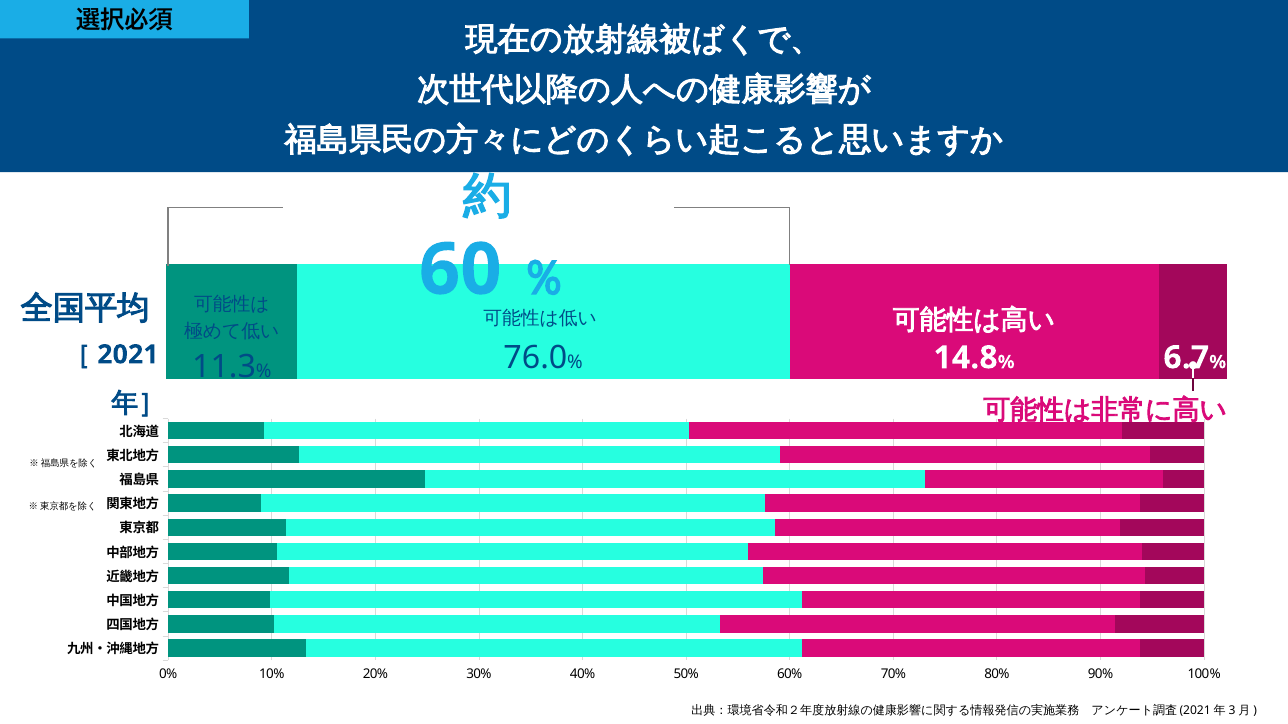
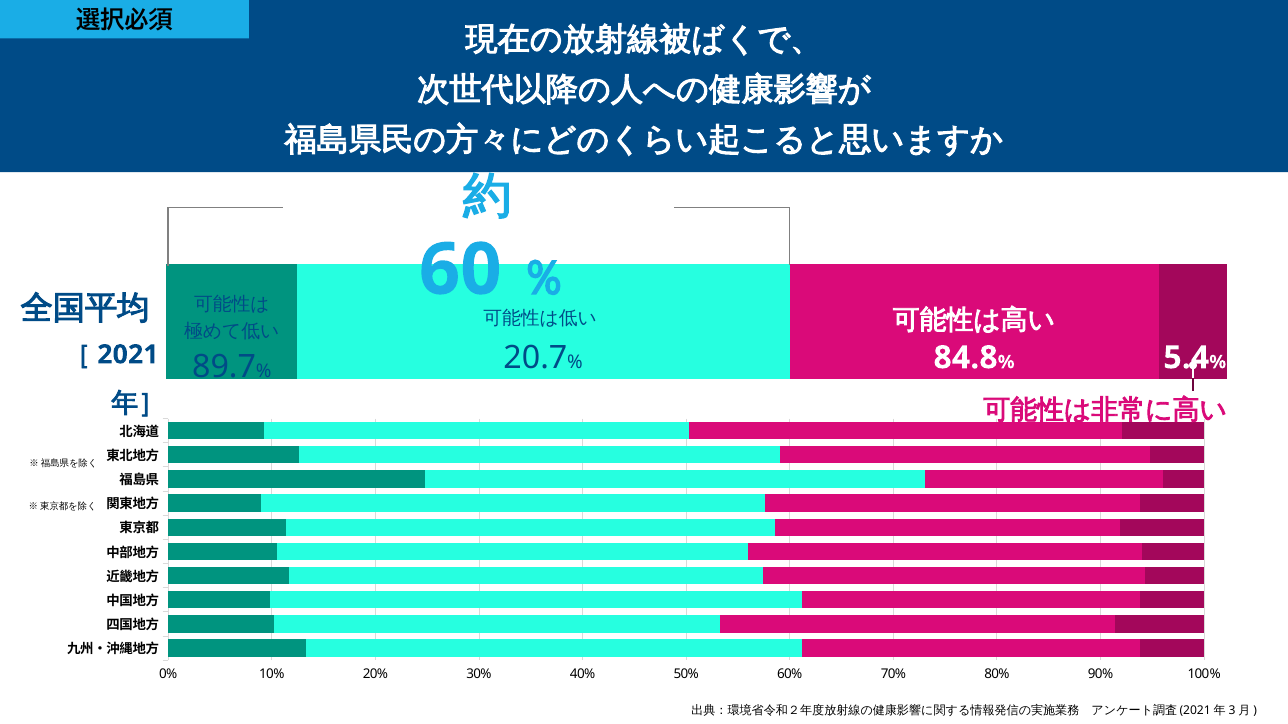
76.0: 76.0 -> 20.7
6.7: 6.7 -> 5.4
11.3: 11.3 -> 89.7
14.8: 14.8 -> 84.8
